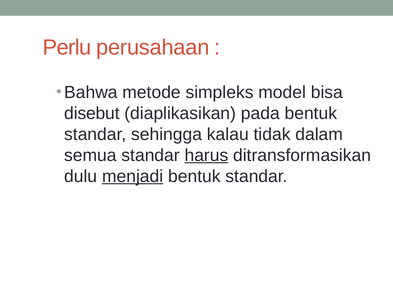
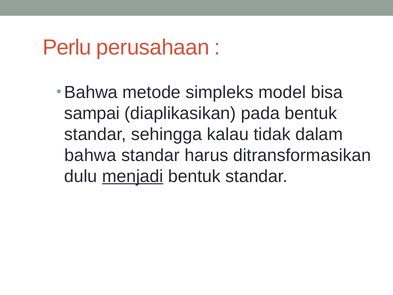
disebut: disebut -> sampai
semua at (90, 155): semua -> bahwa
harus underline: present -> none
